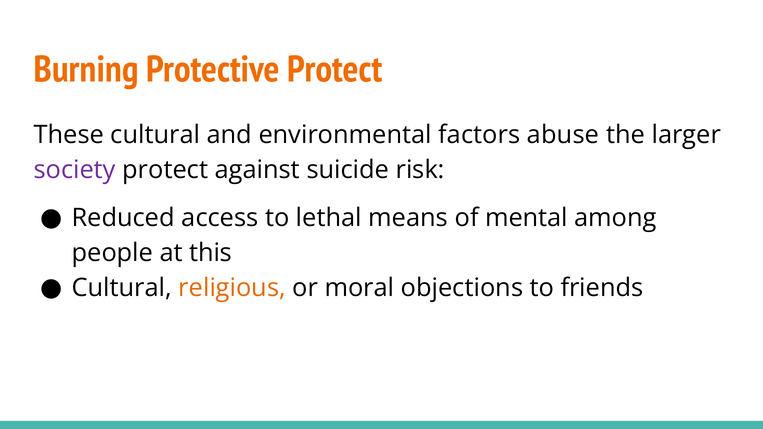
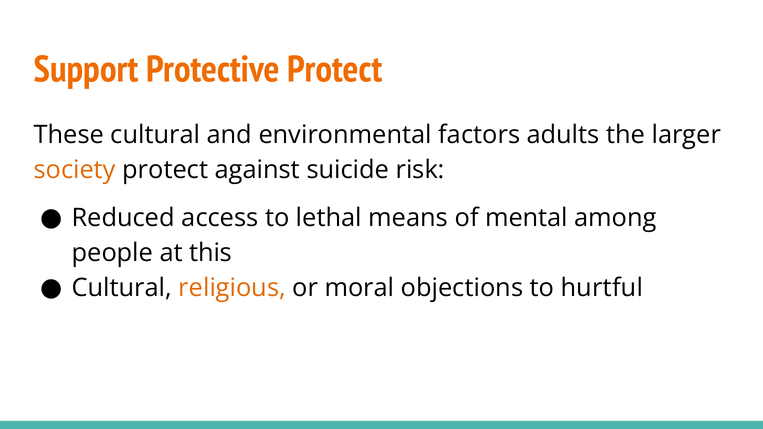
Burning: Burning -> Support
abuse: abuse -> adults
society colour: purple -> orange
friends: friends -> hurtful
